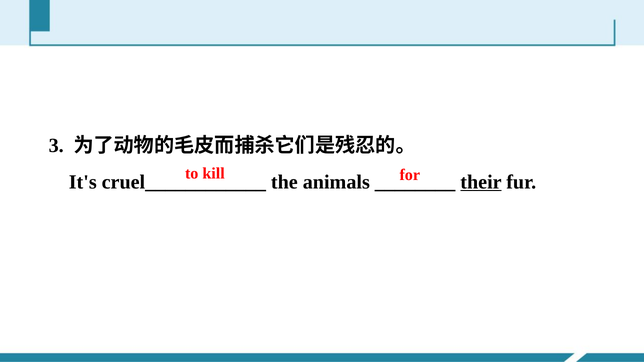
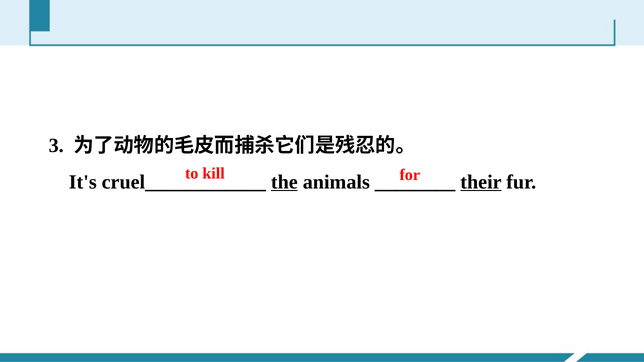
the underline: none -> present
